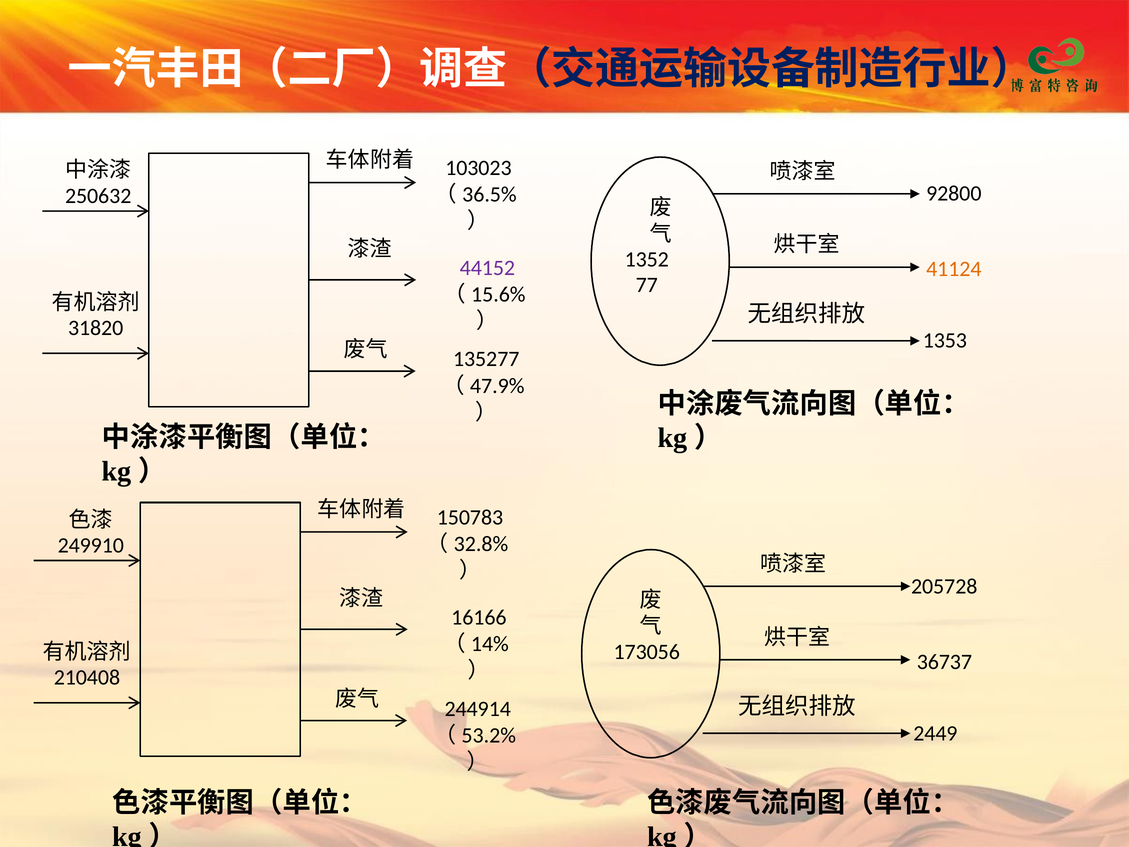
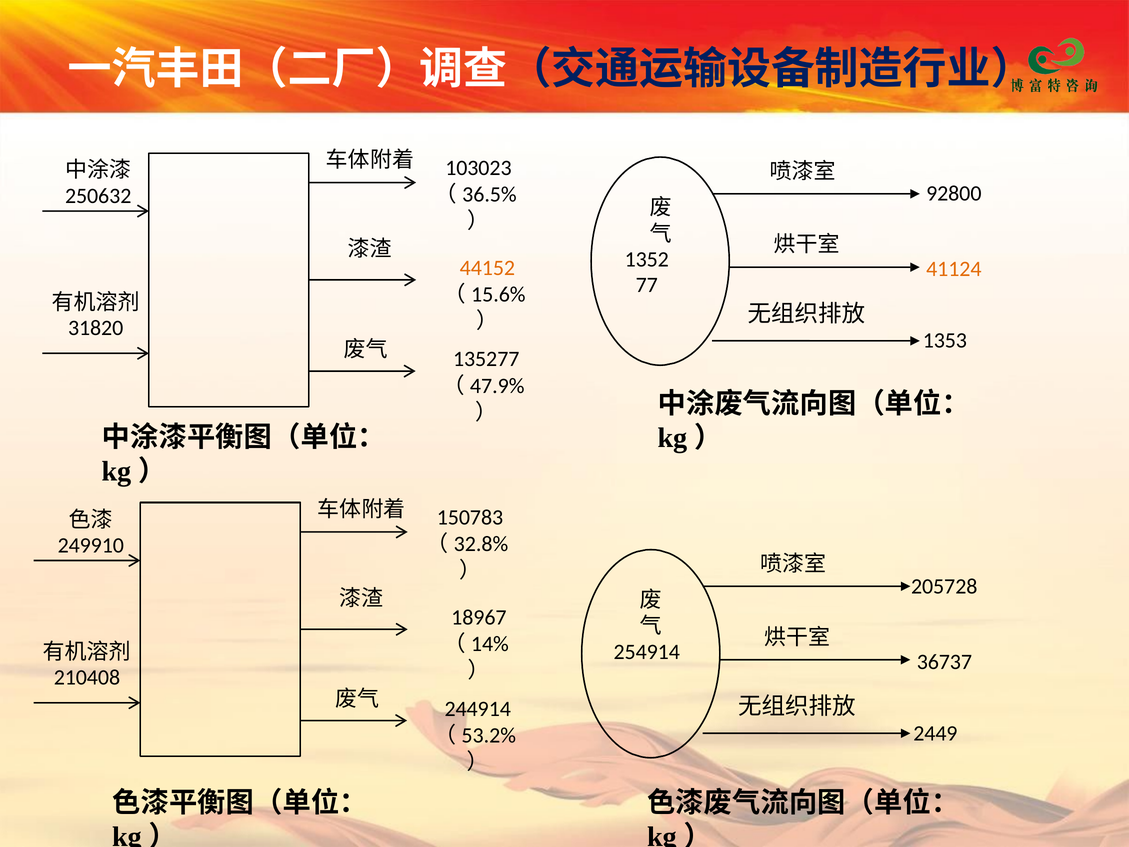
44152 colour: purple -> orange
16166: 16166 -> 18967
173056: 173056 -> 254914
